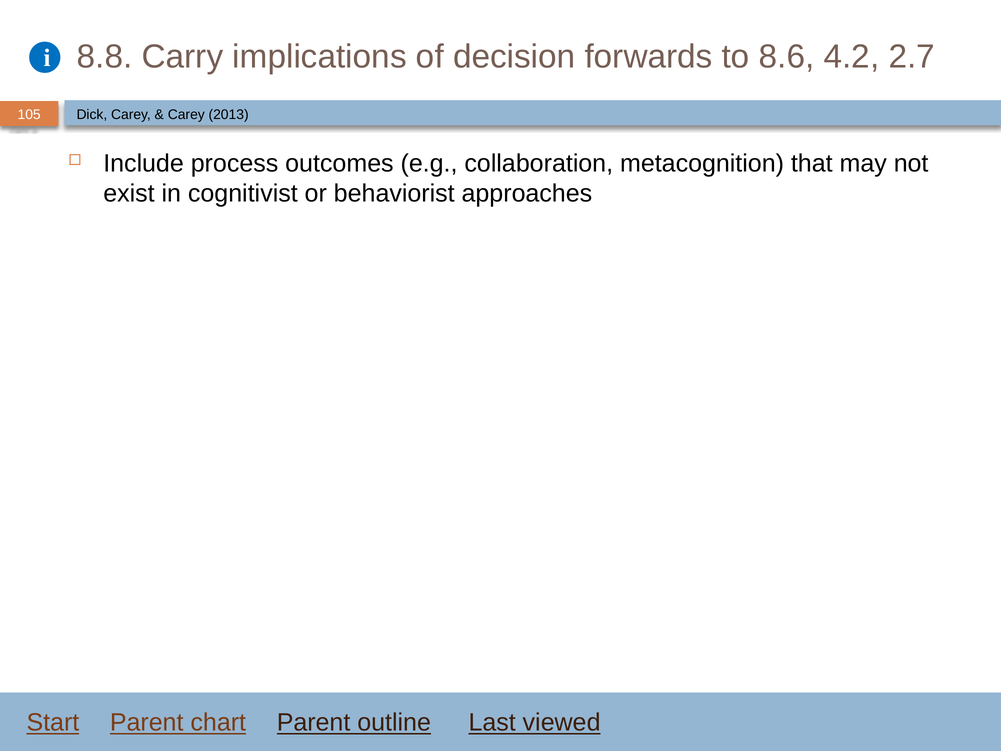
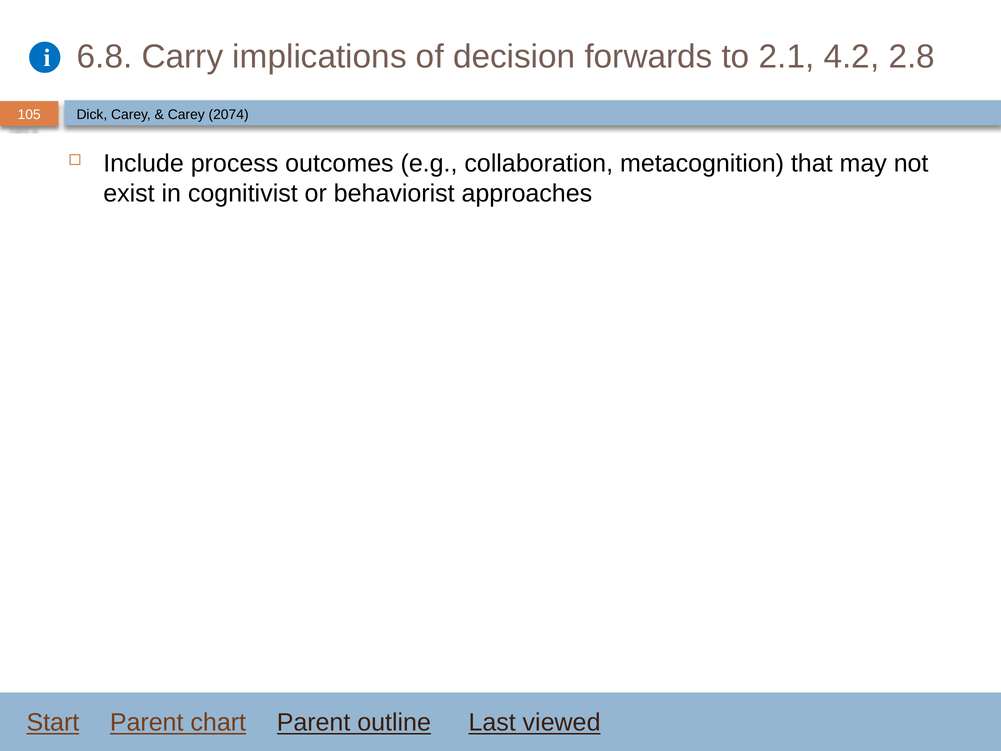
8.8: 8.8 -> 6.8
8.6: 8.6 -> 2.1
2.7: 2.7 -> 2.8
2013: 2013 -> 2074
